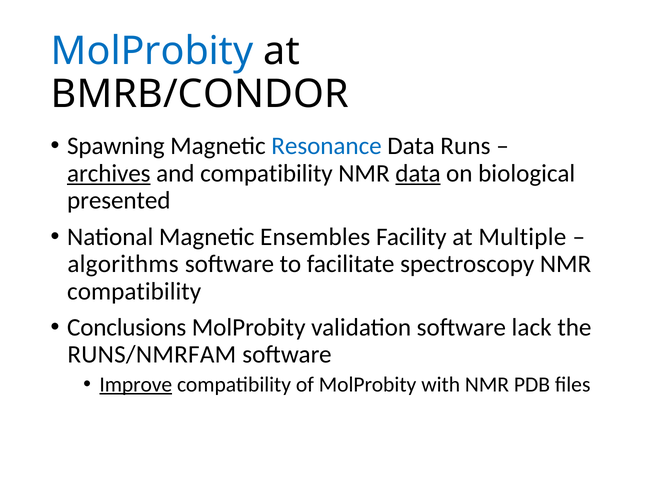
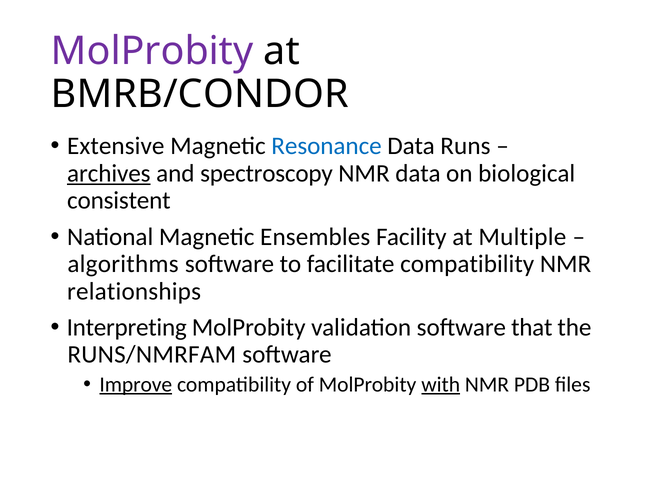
MolProbity at (152, 51) colour: blue -> purple
Spawning: Spawning -> Extensive
and compatibility: compatibility -> spectroscopy
data at (418, 173) underline: present -> none
presented: presented -> consistent
facilitate spectroscopy: spectroscopy -> compatibility
compatibility at (134, 291): compatibility -> relationships
Conclusions: Conclusions -> Interpreting
lack: lack -> that
with underline: none -> present
